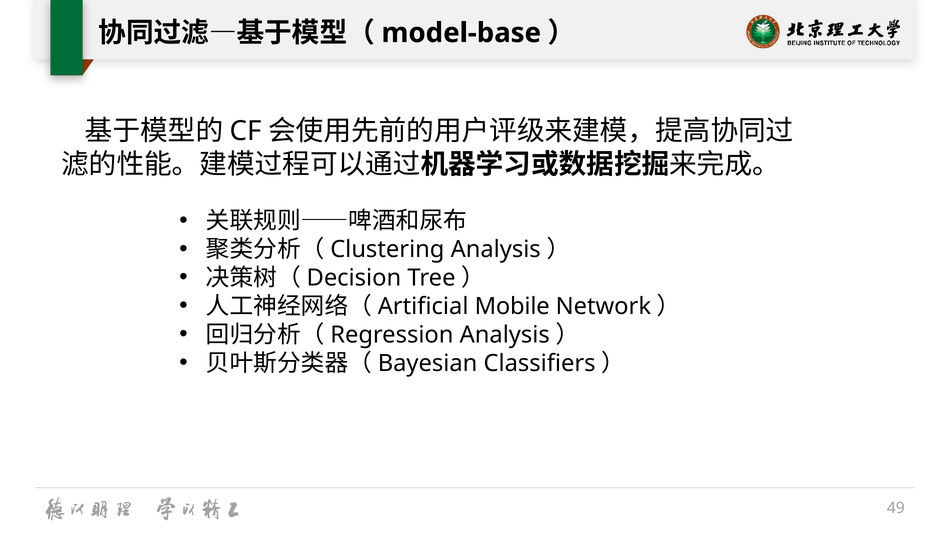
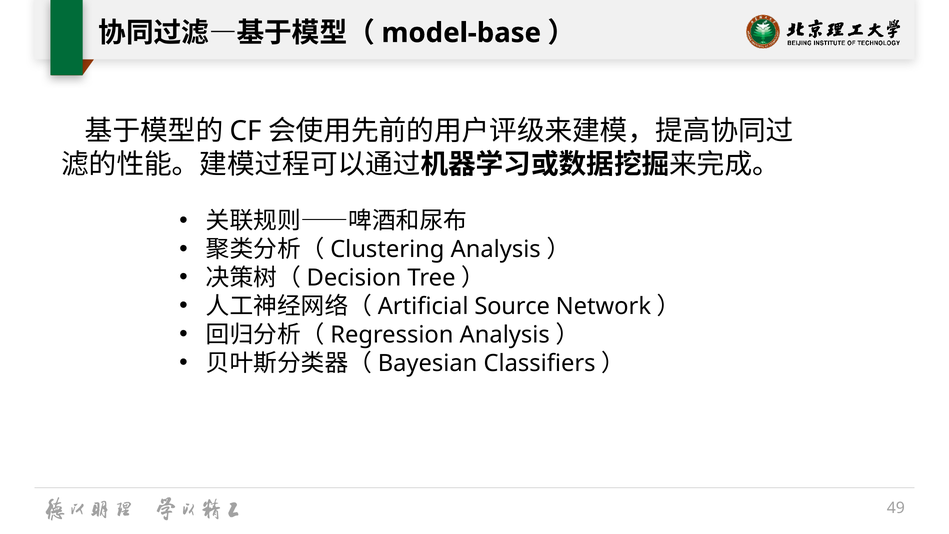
Mobile: Mobile -> Source
